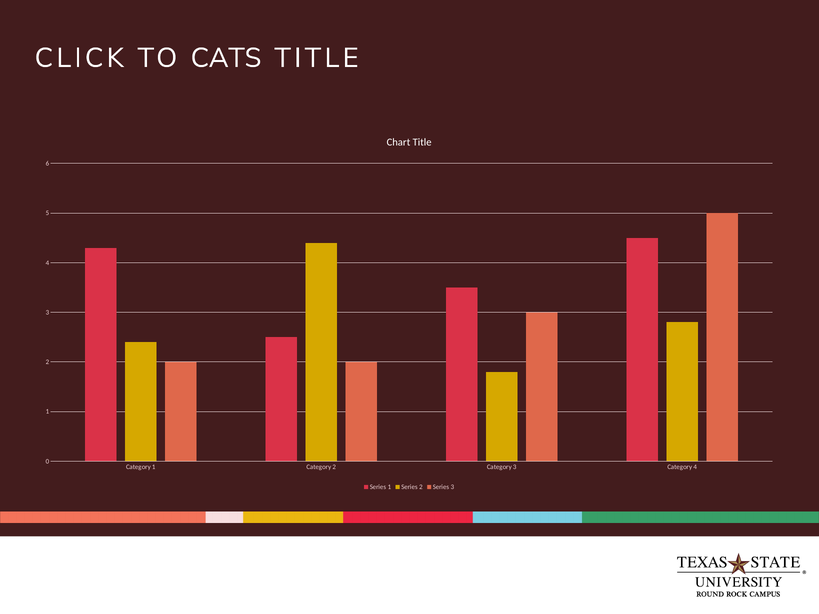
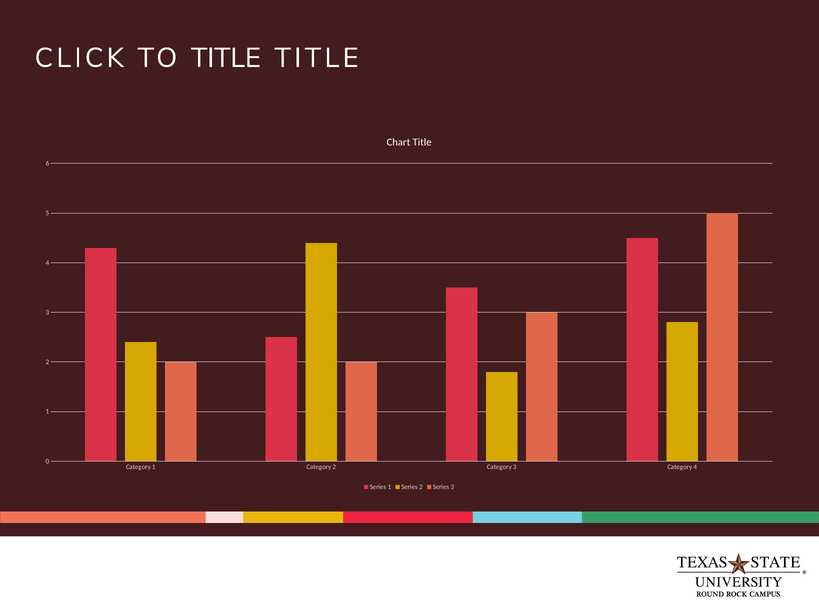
TO CATS: CATS -> TITLE
